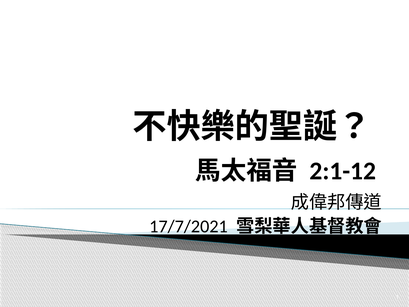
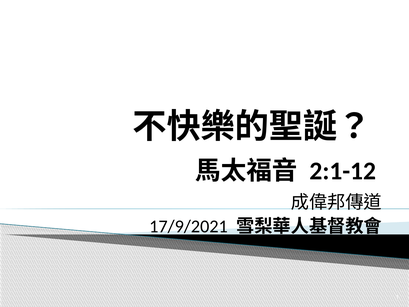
17/7/2021: 17/7/2021 -> 17/9/2021
